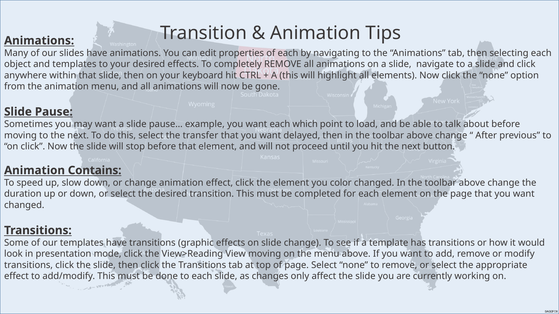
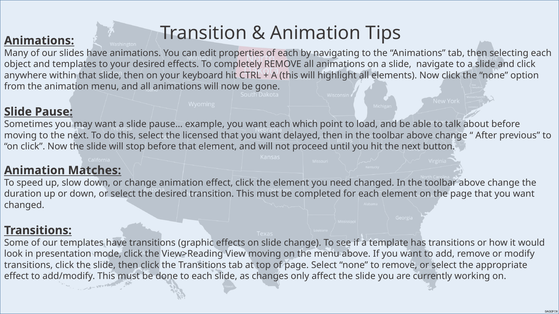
transfer: transfer -> licensed
Contains: Contains -> Matches
color: color -> need
